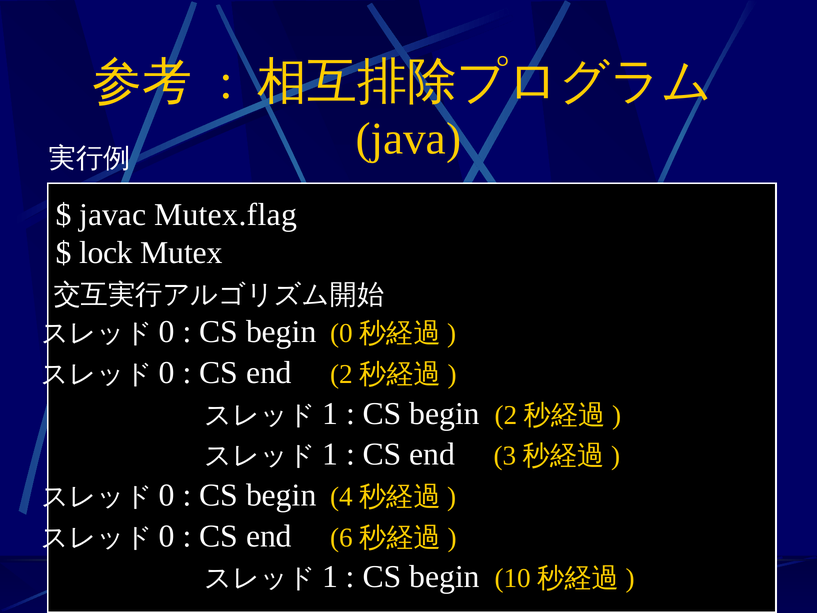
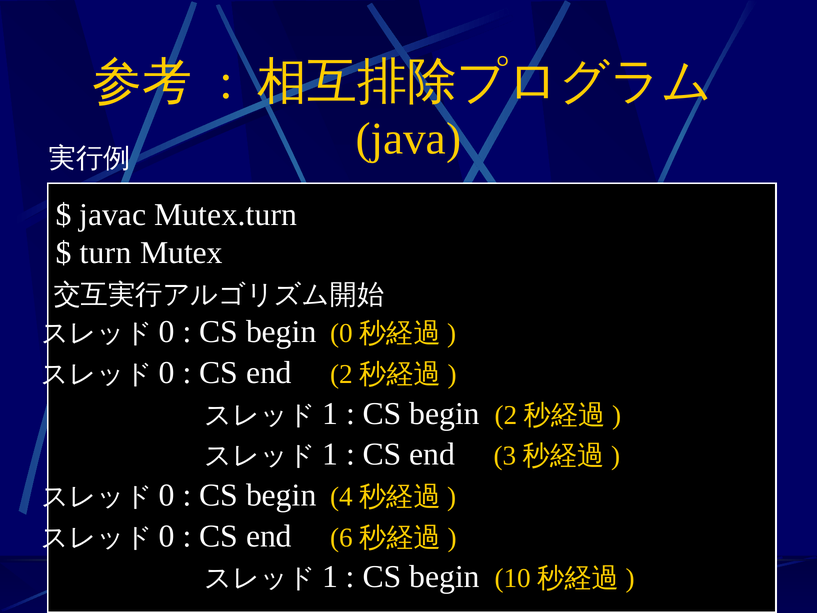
Mutex.flag: Mutex.flag -> Mutex.turn
lock: lock -> turn
